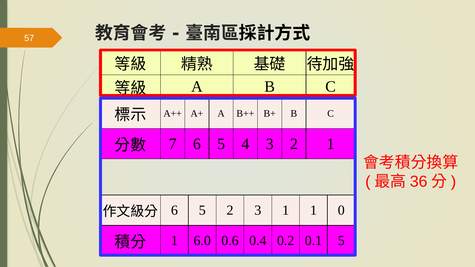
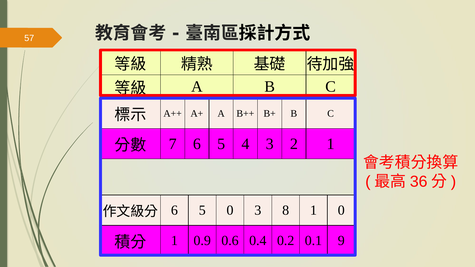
5 2: 2 -> 0
3 1: 1 -> 8
6.0: 6.0 -> 0.9
0.1 5: 5 -> 9
